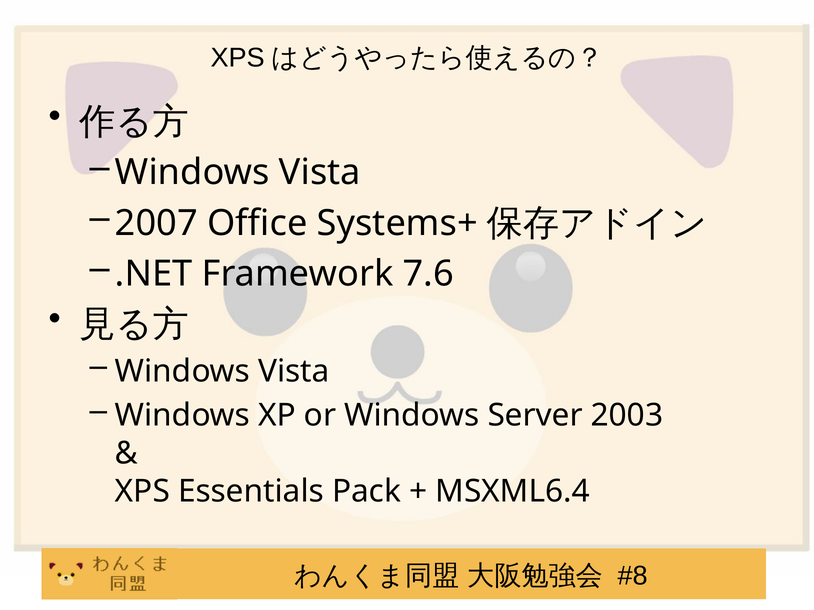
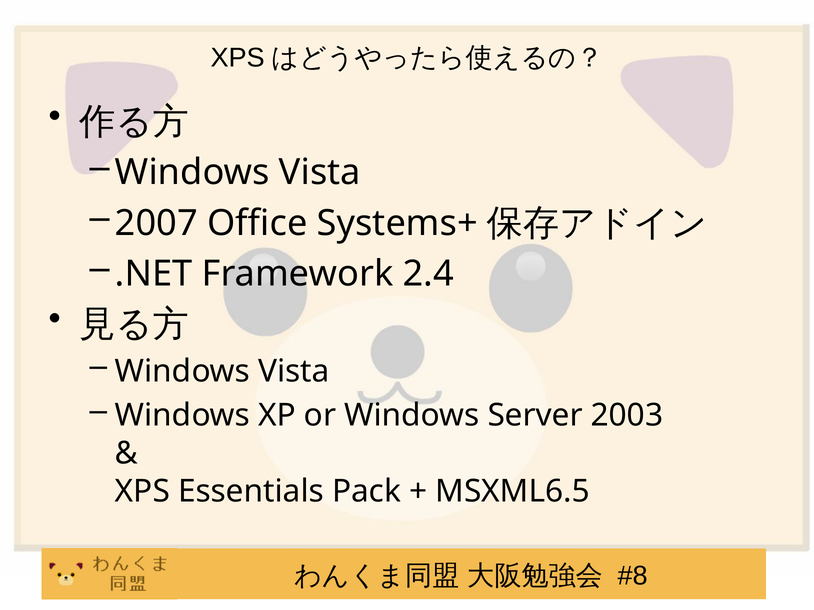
7.6: 7.6 -> 2.4
MSXML6.4: MSXML6.4 -> MSXML6.5
